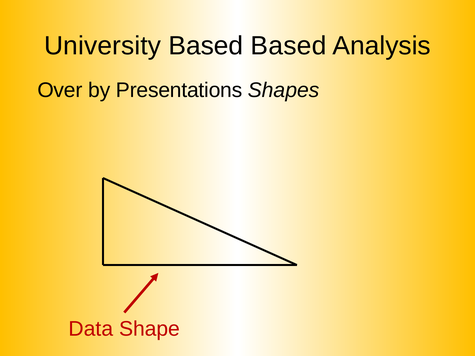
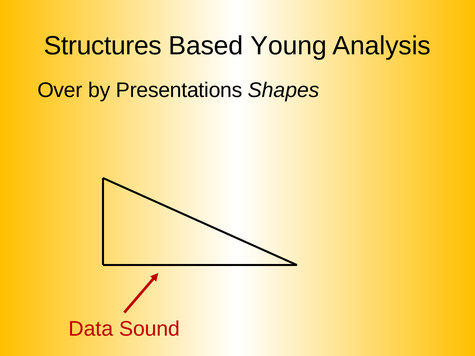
University: University -> Structures
Based Based: Based -> Young
Shape: Shape -> Sound
